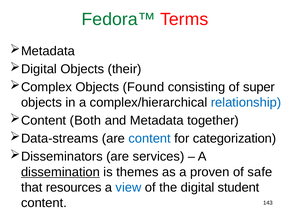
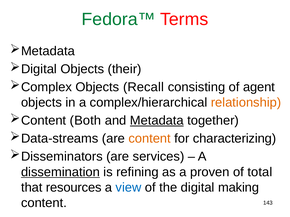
Found: Found -> Recall
super: super -> agent
relationship colour: blue -> orange
Metadata underline: none -> present
content at (150, 139) colour: blue -> orange
categorization: categorization -> characterizing
themes: themes -> refining
safe: safe -> total
student: student -> making
